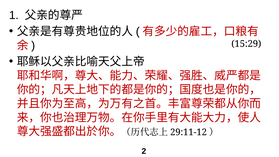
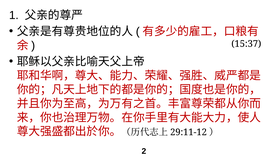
15:29: 15:29 -> 15:37
